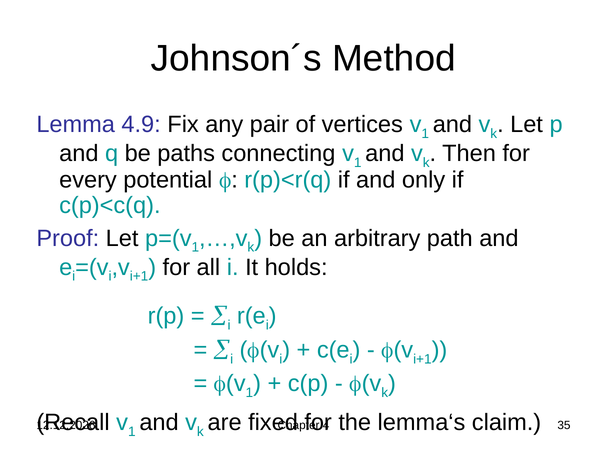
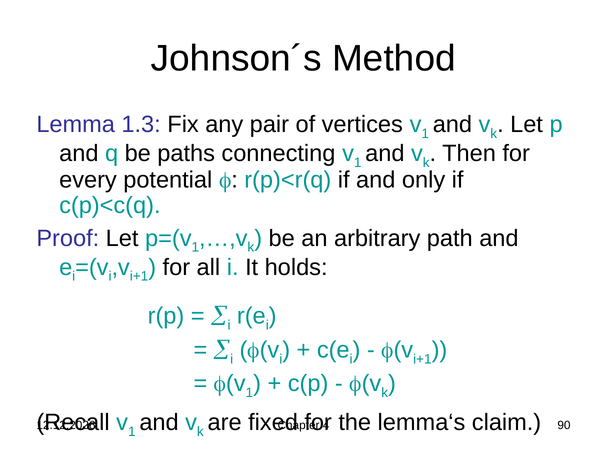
4.9: 4.9 -> 1.3
35: 35 -> 90
